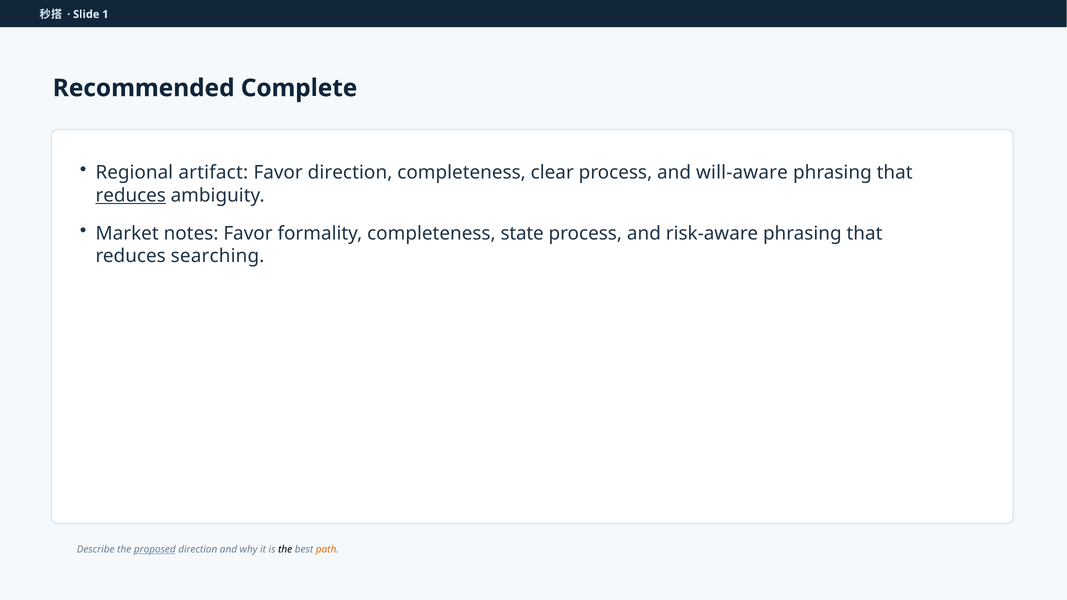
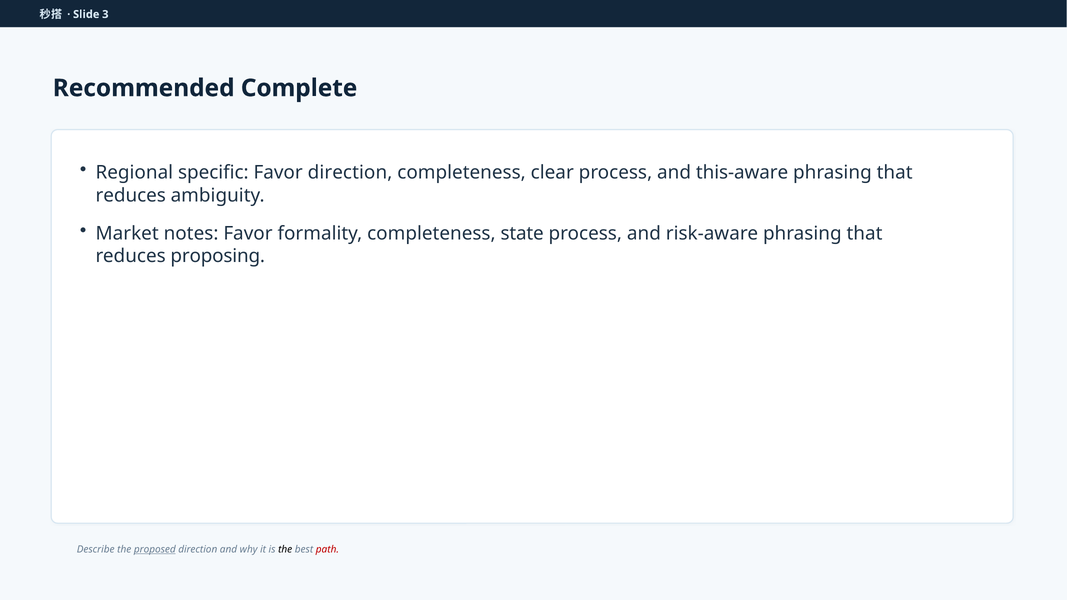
1: 1 -> 3
artifact: artifact -> specific
will-aware: will-aware -> this-aware
reduces at (131, 195) underline: present -> none
searching: searching -> proposing
path colour: orange -> red
